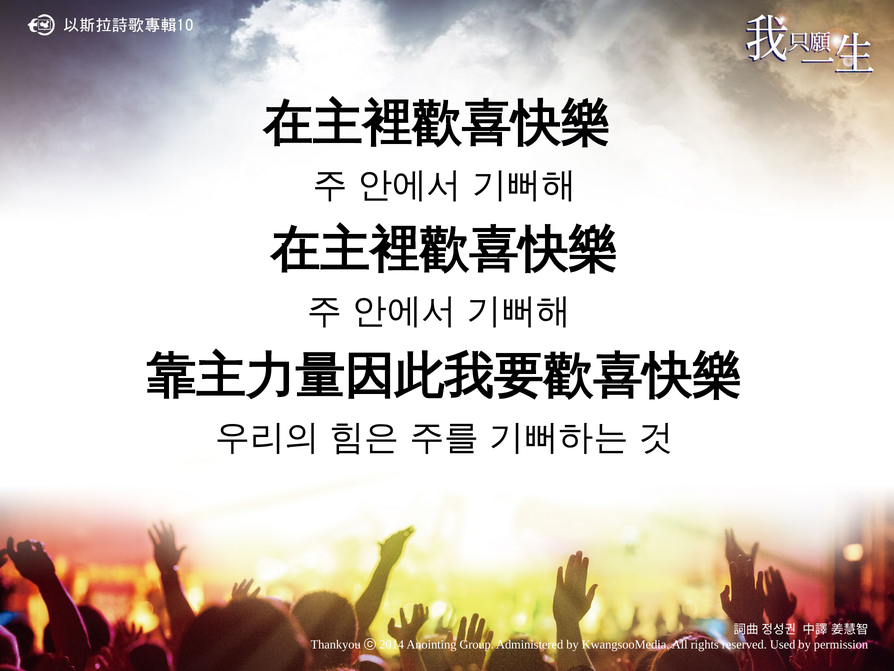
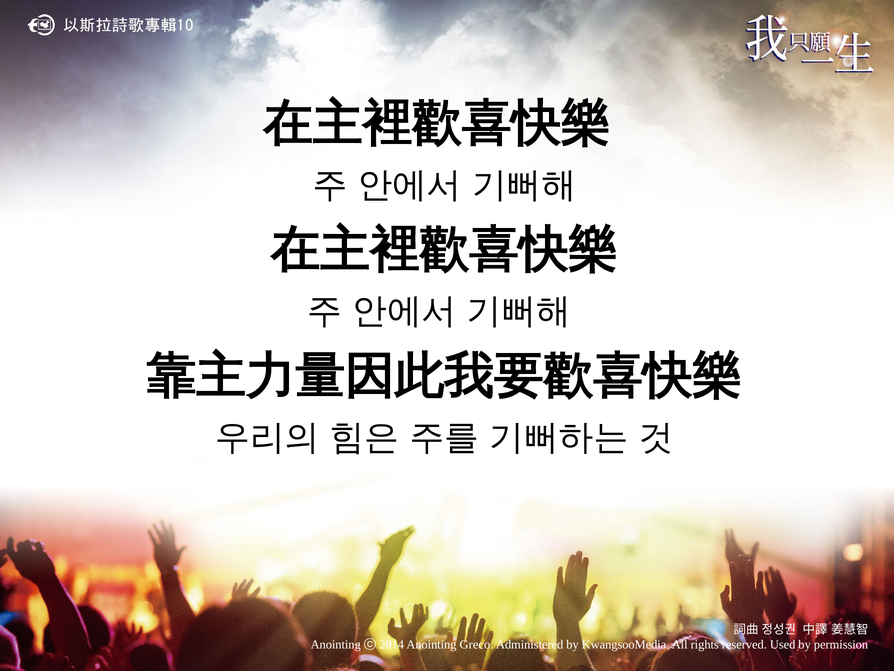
Thankyou at (336, 644): Thankyou -> Anointing
Group: Group -> Greco
